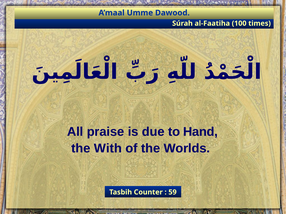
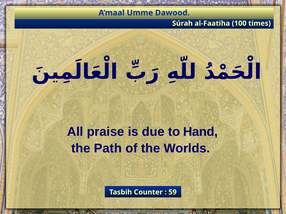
With: With -> Path
